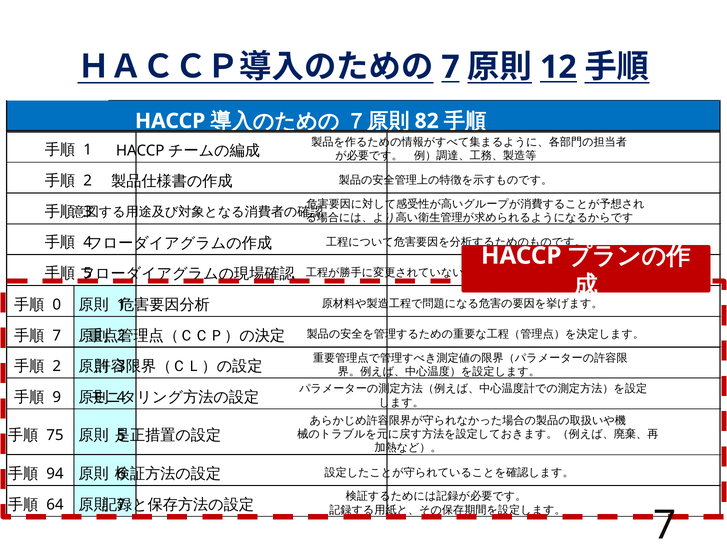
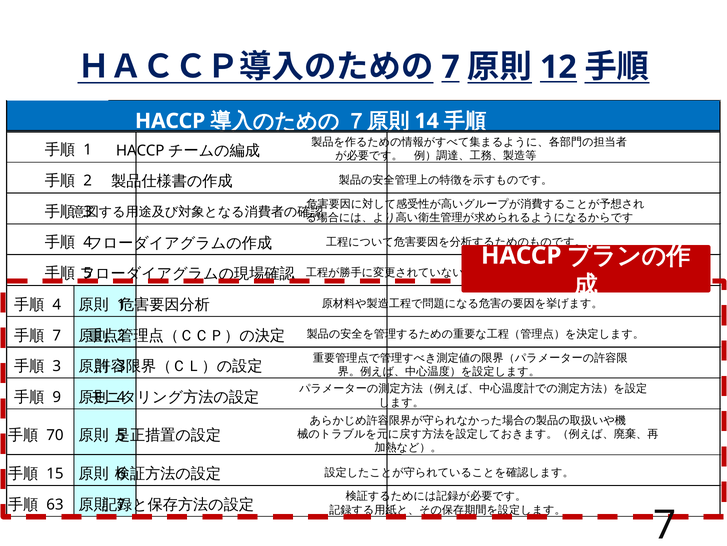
82: 82 -> 14
0 at (57, 304): 0 -> 4
2 at (57, 366): 2 -> 3
75: 75 -> 70
94: 94 -> 15
64: 64 -> 63
